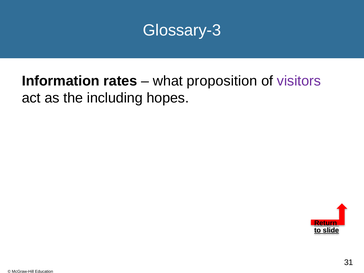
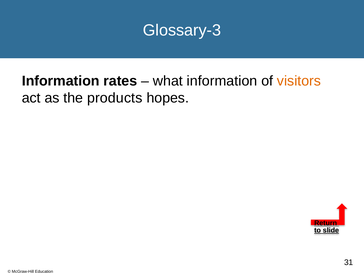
what proposition: proposition -> information
visitors colour: purple -> orange
including: including -> products
